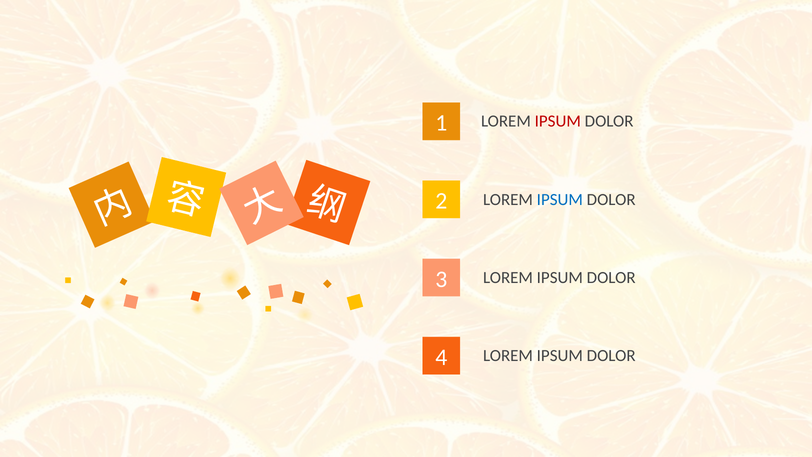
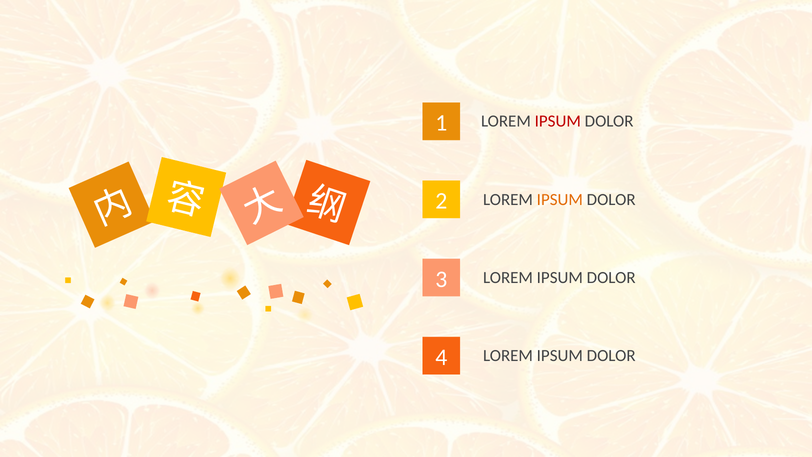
IPSUM at (560, 199) colour: blue -> orange
